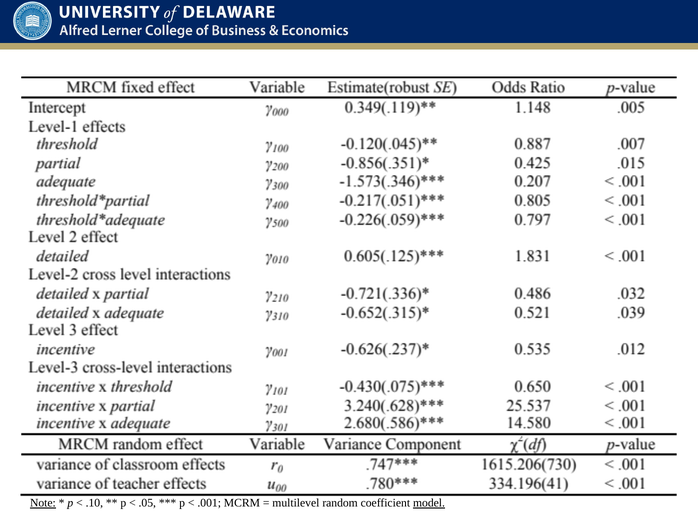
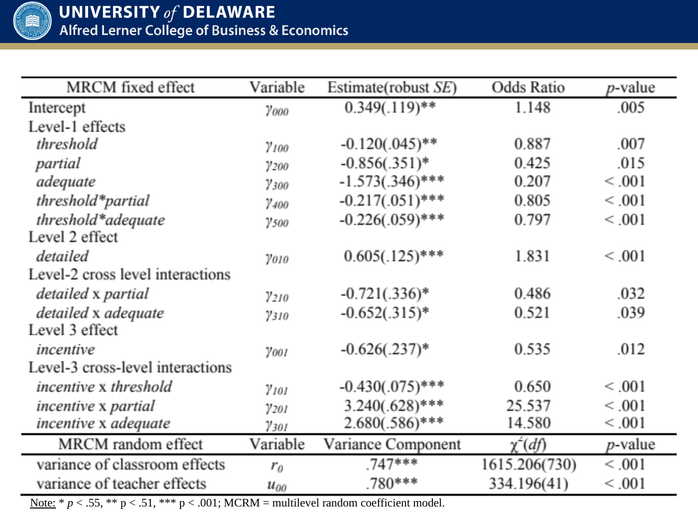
.10: .10 -> .55
.05: .05 -> .51
model underline: present -> none
